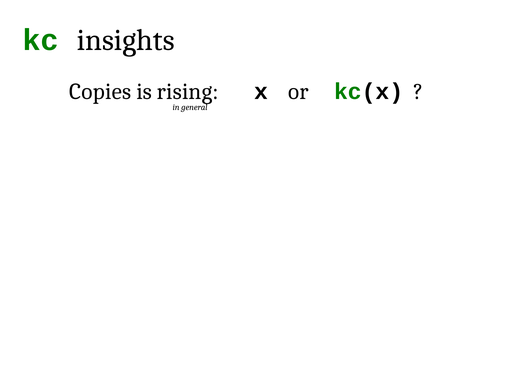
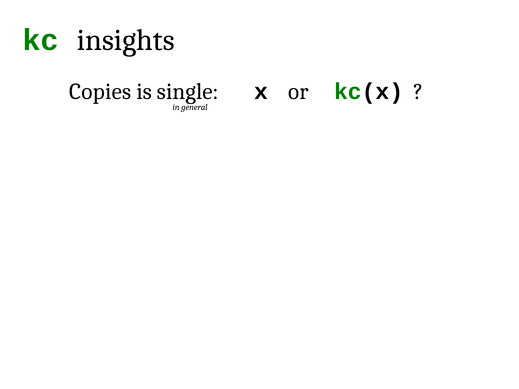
rising: rising -> single
